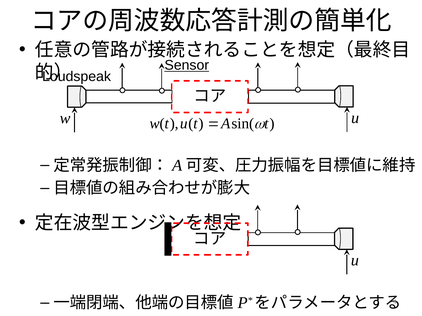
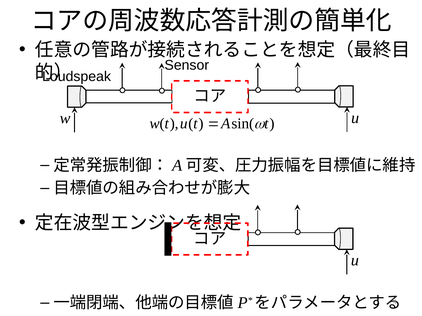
Sensor underline: present -> none
